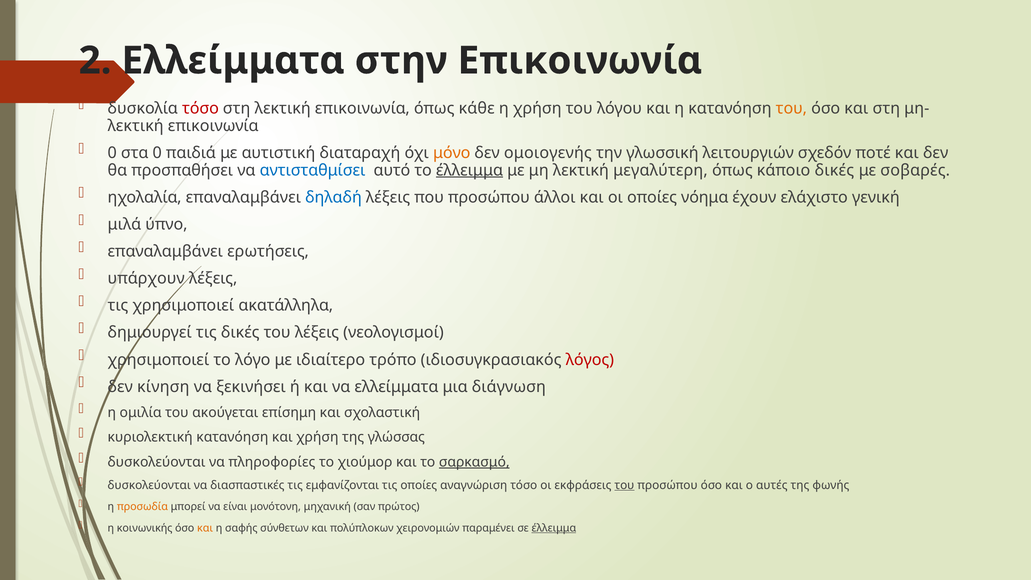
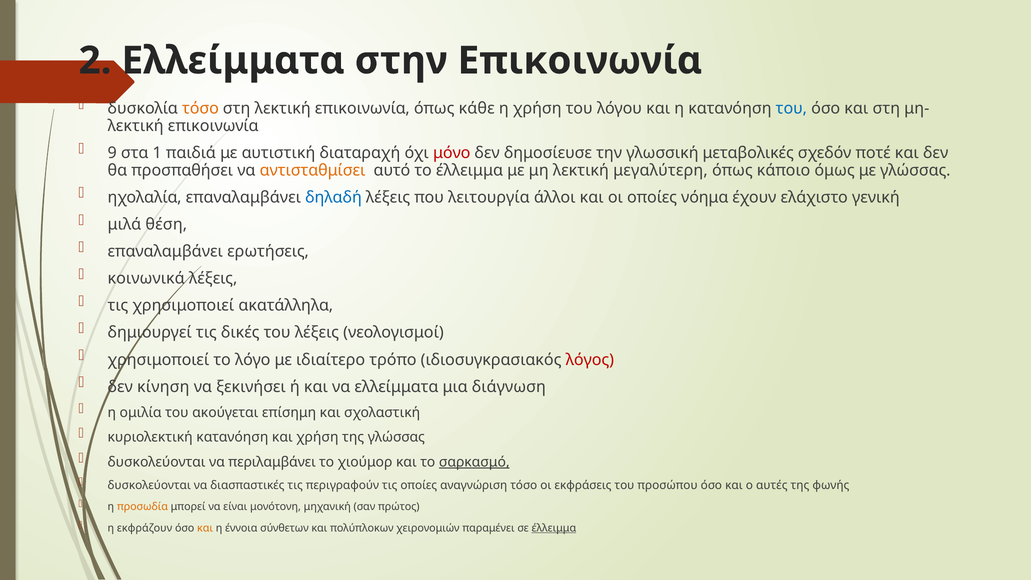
τόσο at (200, 108) colour: red -> orange
του at (791, 108) colour: orange -> blue
0 at (112, 153): 0 -> 9
στα 0: 0 -> 1
μόνο colour: orange -> red
ομοιογενής: ομοιογενής -> δημοσίευσε
λειτουργιών: λειτουργιών -> μεταβολικές
αντισταθμίσει colour: blue -> orange
έλλειμμα at (470, 170) underline: present -> none
κάποιο δικές: δικές -> όμως
με σοβαρές: σοβαρές -> γλώσσας
που προσώπου: προσώπου -> λειτουργία
ύπνο: ύπνο -> θέση
υπάρχουν: υπάρχουν -> κοινωνικά
πληροφορίες: πληροφορίες -> περιλαμβάνει
εμφανίζονται: εμφανίζονται -> περιγραφούν
του at (624, 485) underline: present -> none
κοινωνικής: κοινωνικής -> εκφράζουν
σαφής: σαφής -> έννοια
